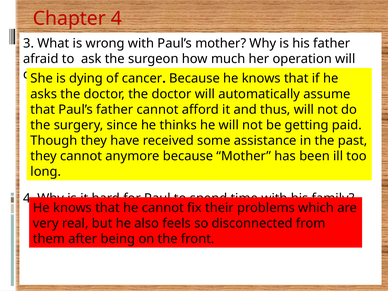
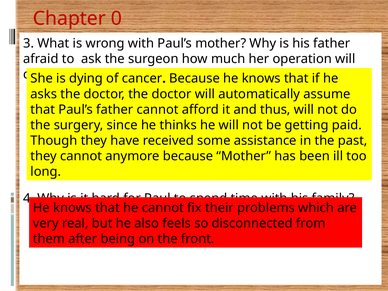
Chapter 4: 4 -> 0
